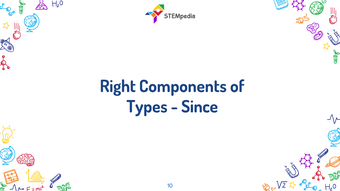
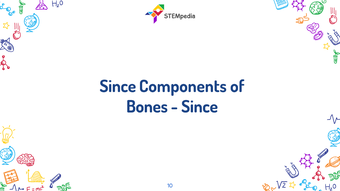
Right at (118, 87): Right -> Since
Types: Types -> Bones
